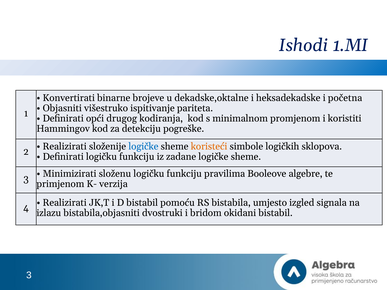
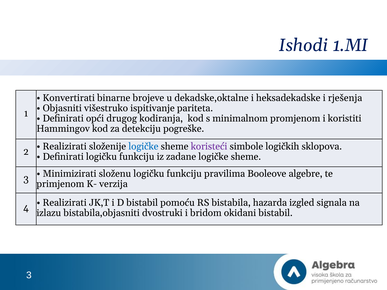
početna: početna -> rješenja
koristeći colour: orange -> purple
umjesto: umjesto -> hazarda
